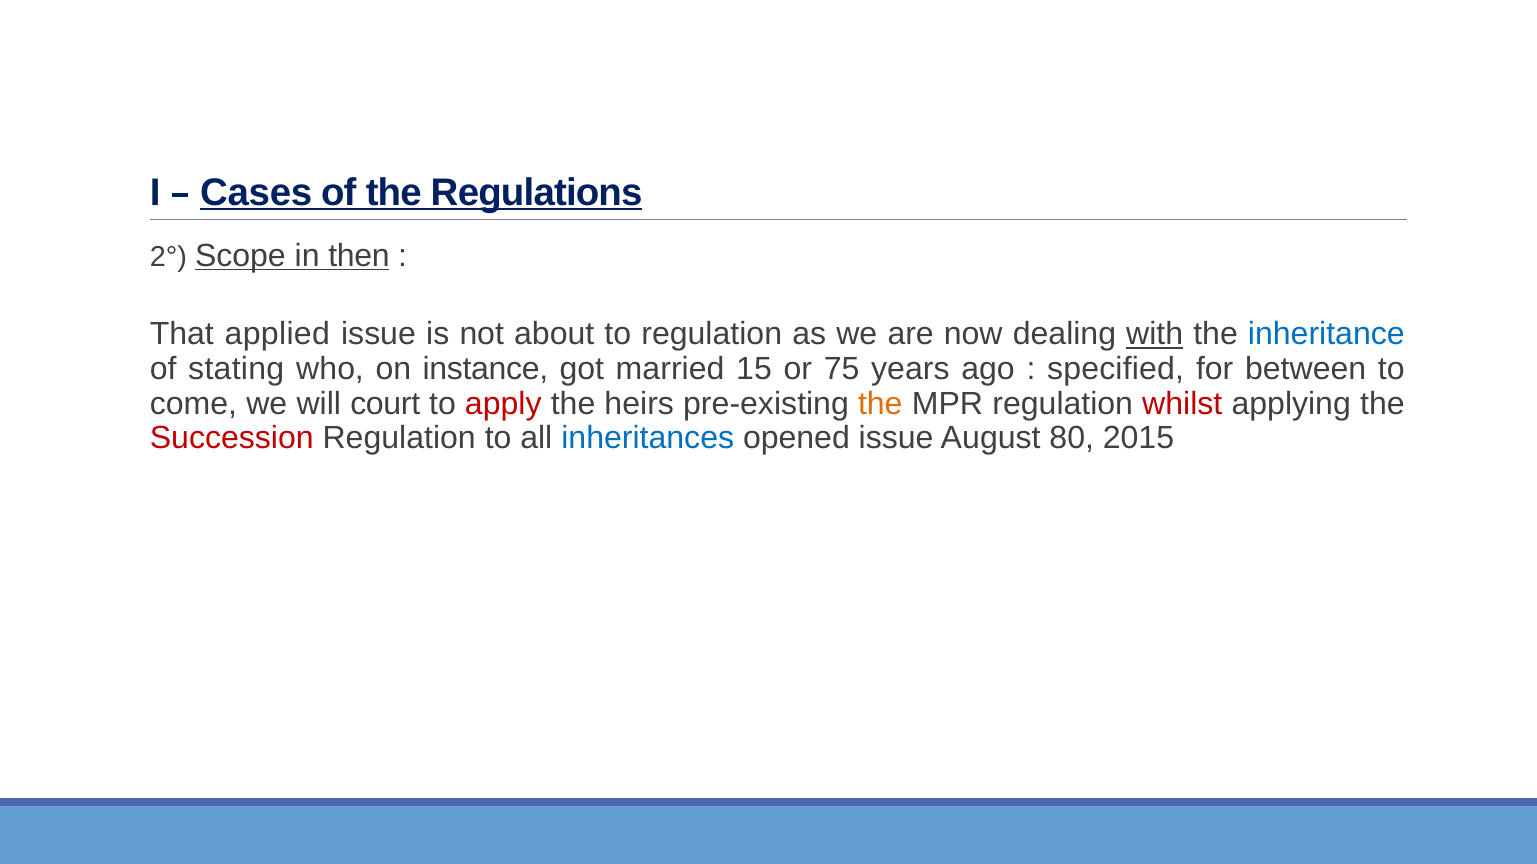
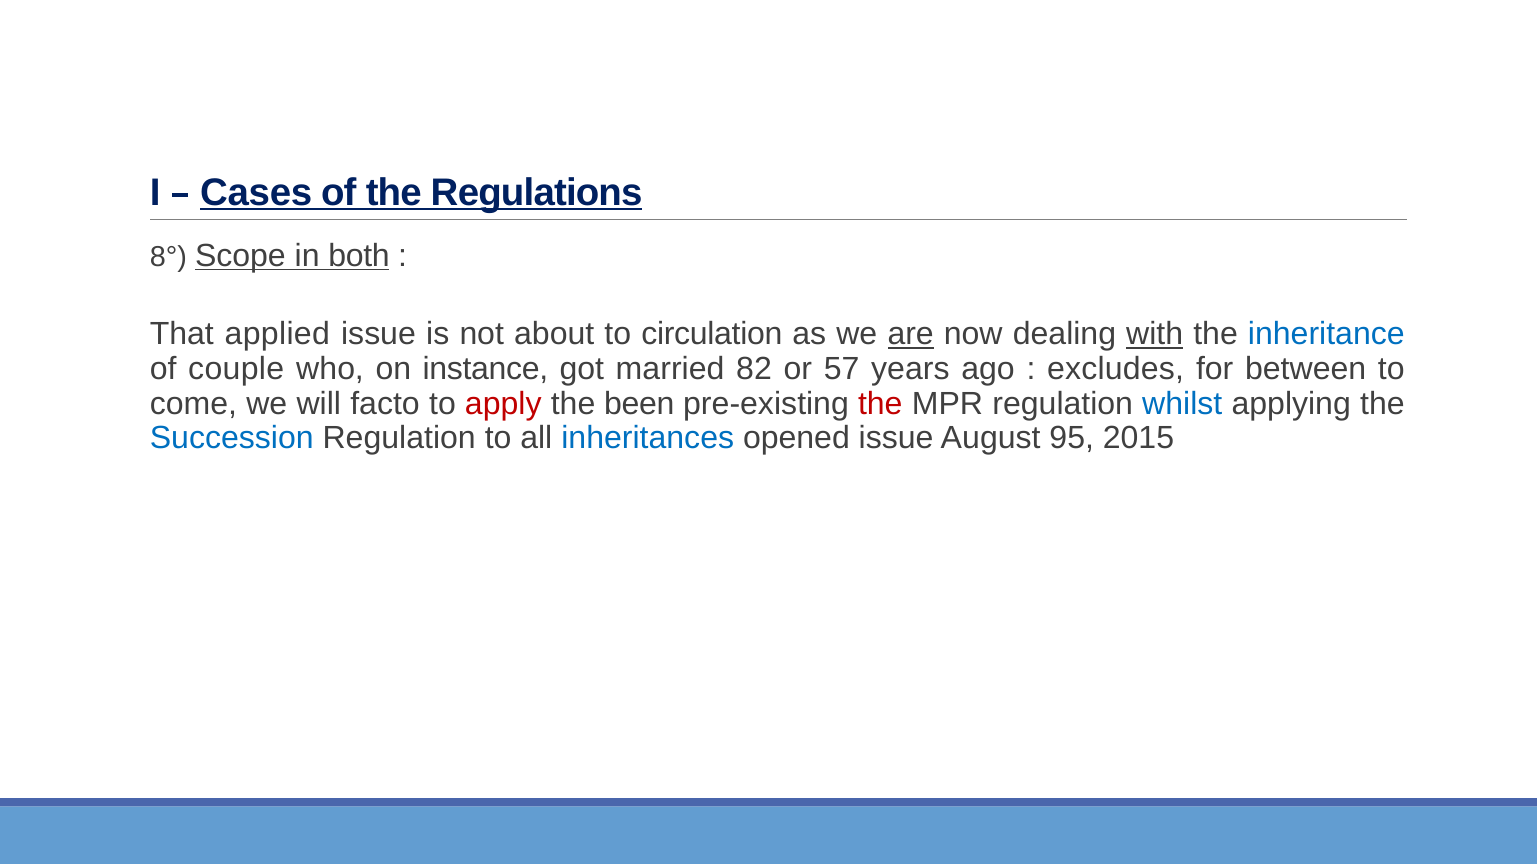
2°: 2° -> 8°
then: then -> both
to regulation: regulation -> circulation
are underline: none -> present
stating: stating -> couple
15: 15 -> 82
75: 75 -> 57
specified: specified -> excludes
court: court -> facto
heirs: heirs -> been
the at (880, 404) colour: orange -> red
whilst colour: red -> blue
Succession colour: red -> blue
80: 80 -> 95
